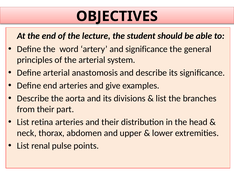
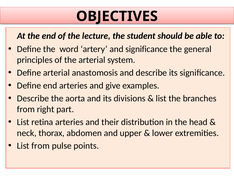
from their: their -> right
List renal: renal -> from
